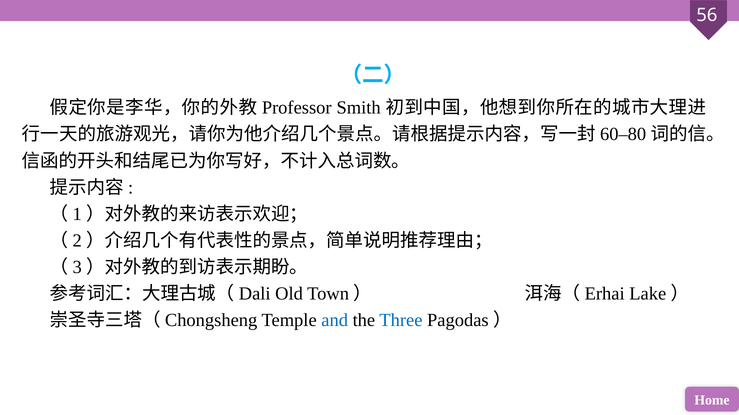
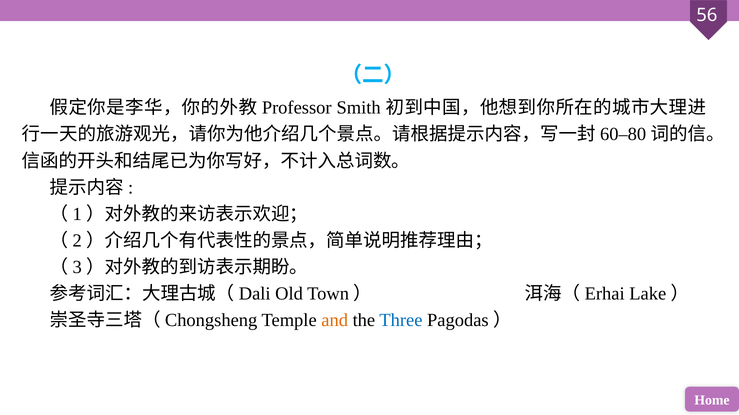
and colour: blue -> orange
